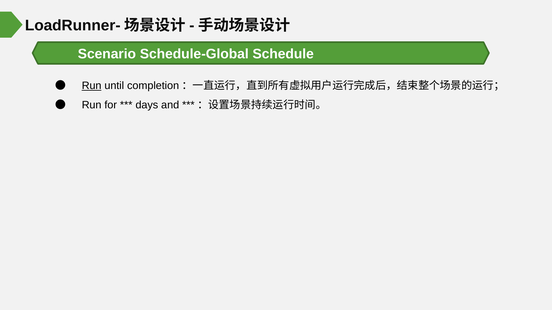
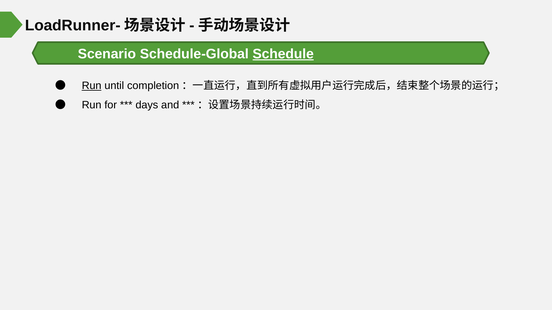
Schedule underline: none -> present
